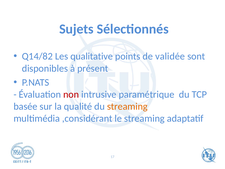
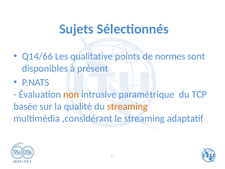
Q14/82: Q14/82 -> Q14/66
validée: validée -> normes
non colour: red -> orange
